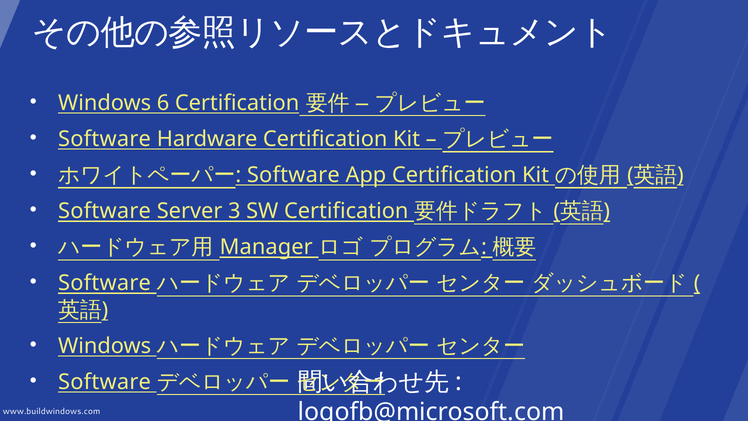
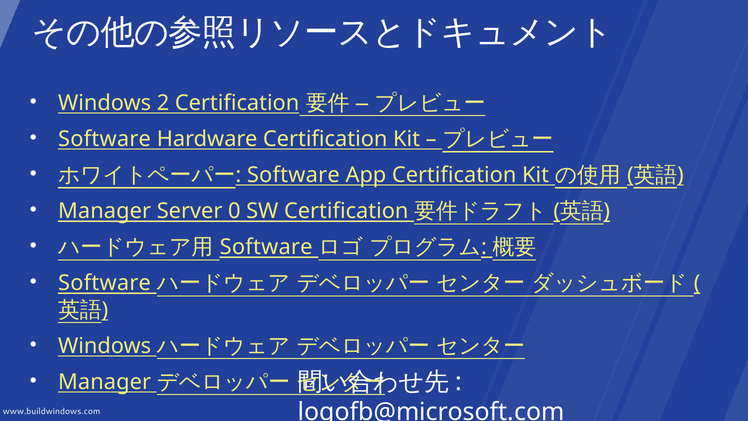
6: 6 -> 2
Software at (105, 211): Software -> Manager
3: 3 -> 0
Manager at (266, 247): Manager -> Software
Software at (105, 382): Software -> Manager
